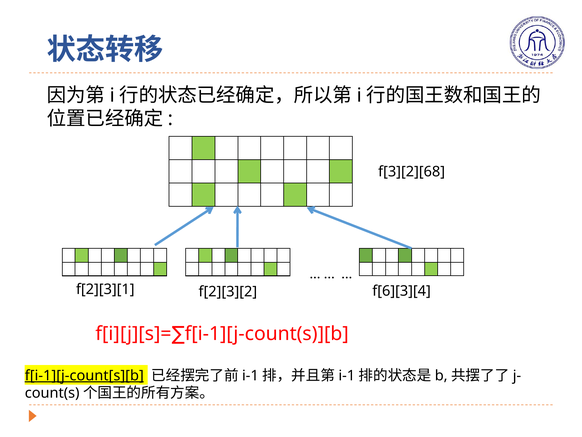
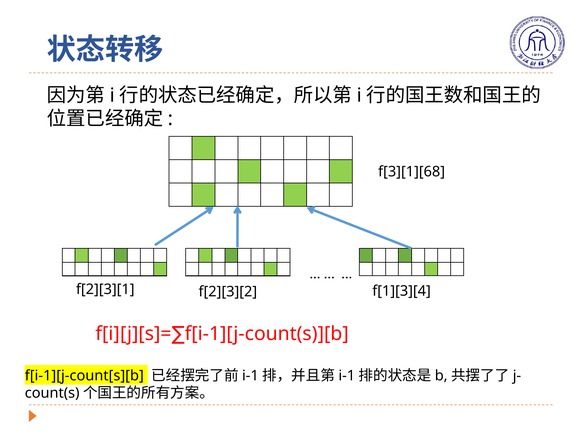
f[3][2][68: f[3][2][68 -> f[3][1][68
f[6][3][4: f[6][3][4 -> f[1][3][4
f[i-1][j-count[s][b underline: present -> none
